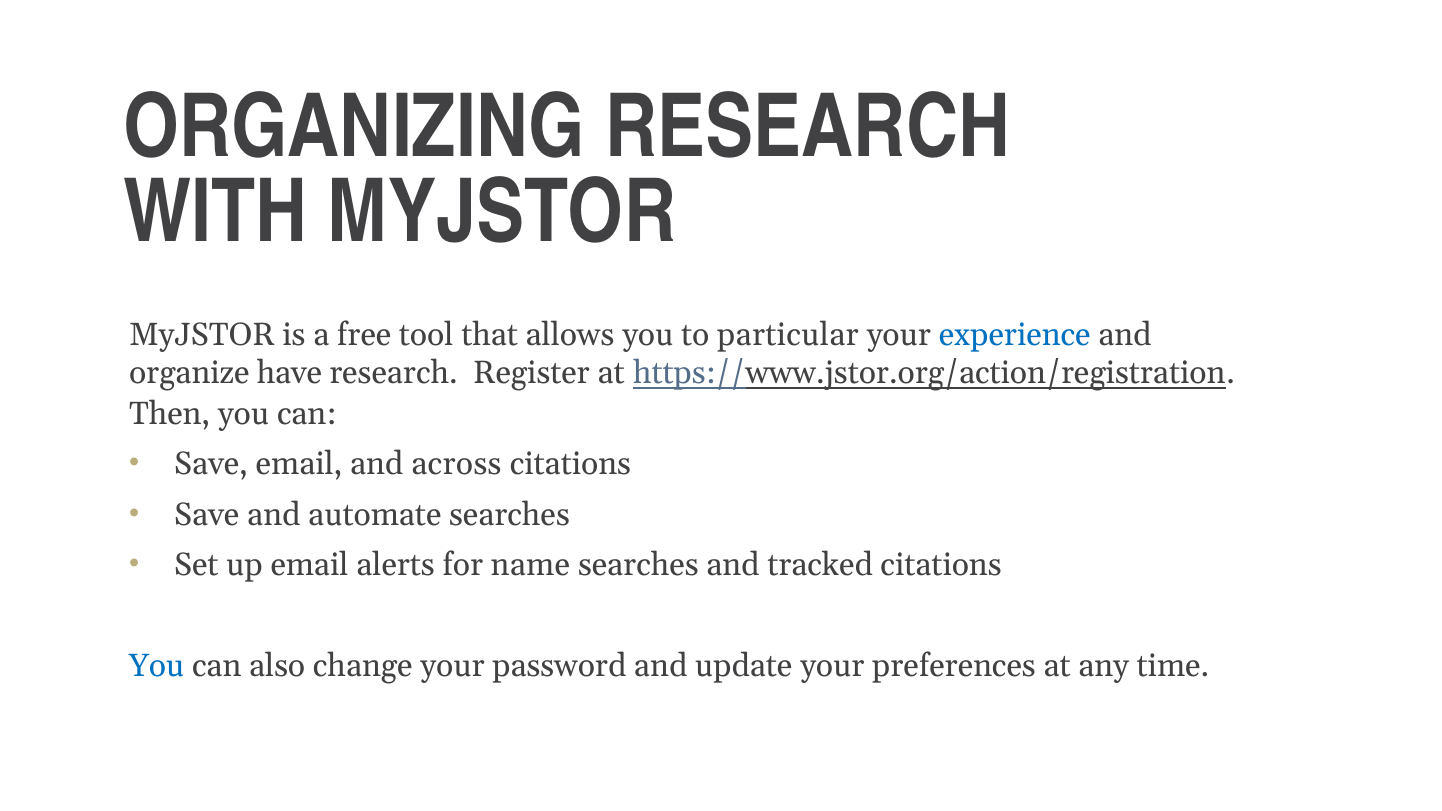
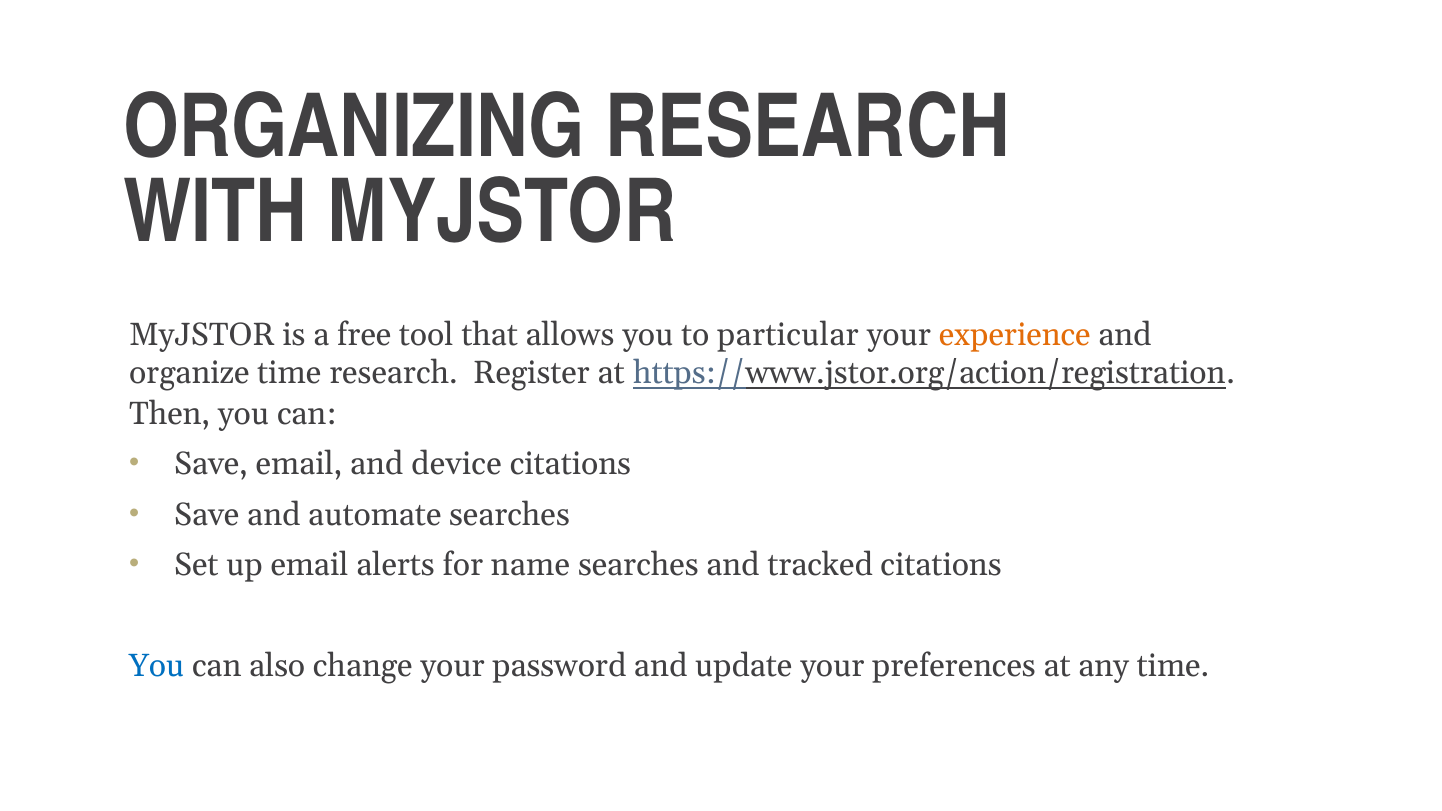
experience colour: blue -> orange
organize have: have -> time
across: across -> device
